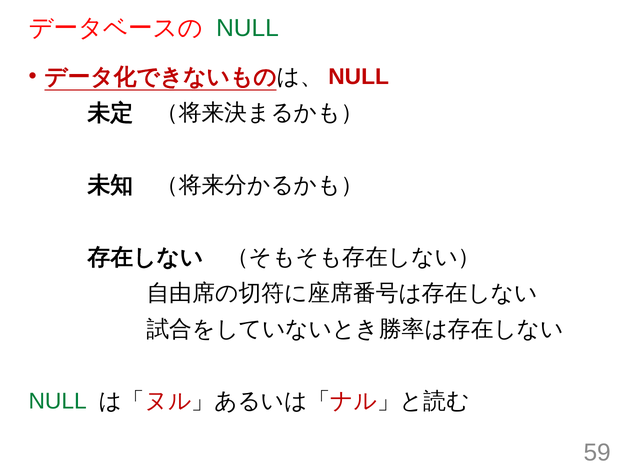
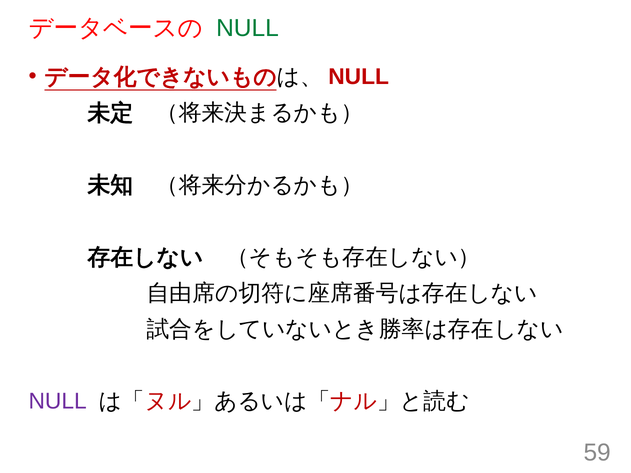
NULL at (58, 402) colour: green -> purple
